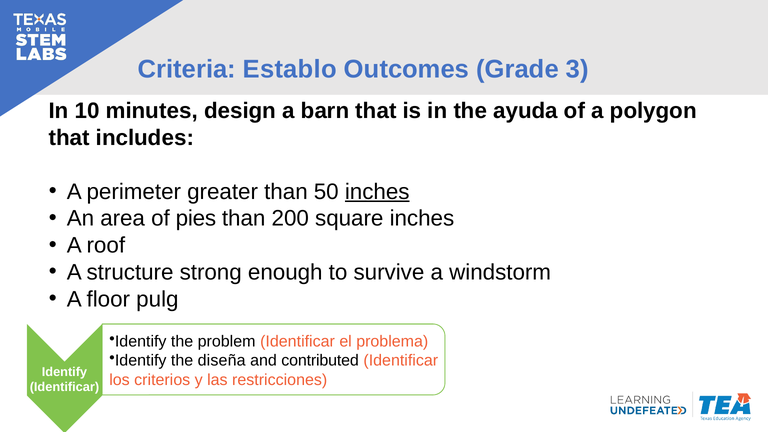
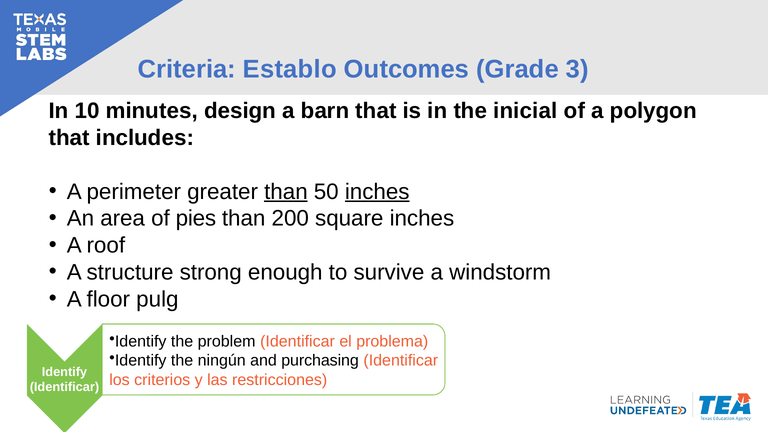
ayuda: ayuda -> inicial
than at (286, 192) underline: none -> present
diseña: diseña -> ningún
contributed: contributed -> purchasing
